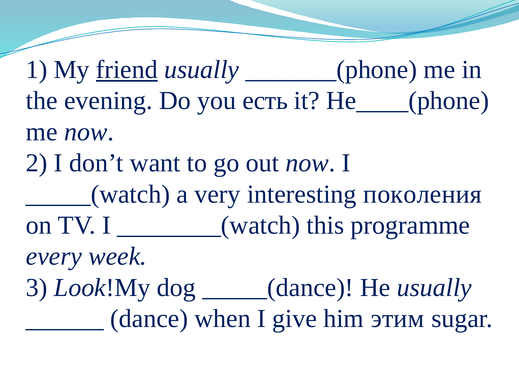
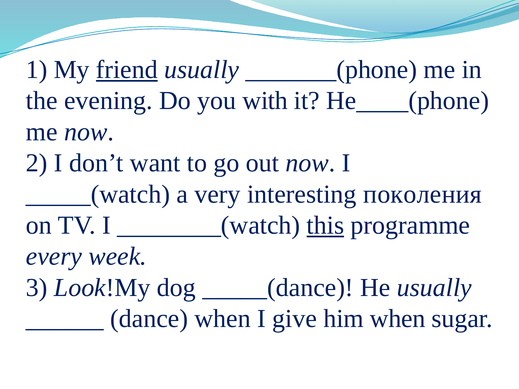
есть: есть -> with
this underline: none -> present
him этим: этим -> when
